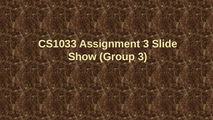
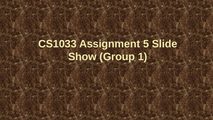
Assignment 3: 3 -> 5
Group 3: 3 -> 1
